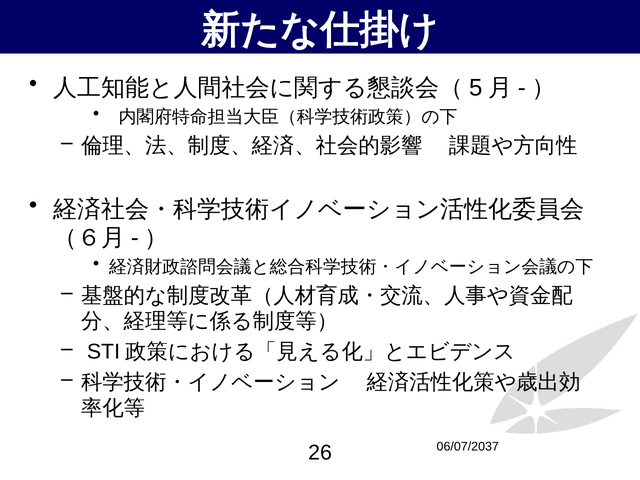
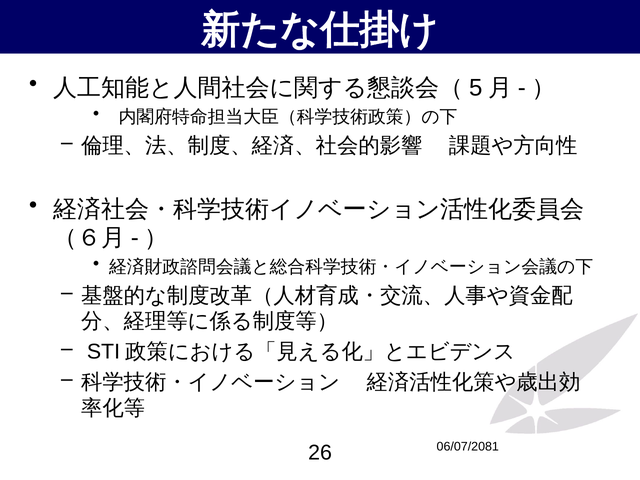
06/07/2037: 06/07/2037 -> 06/07/2081
